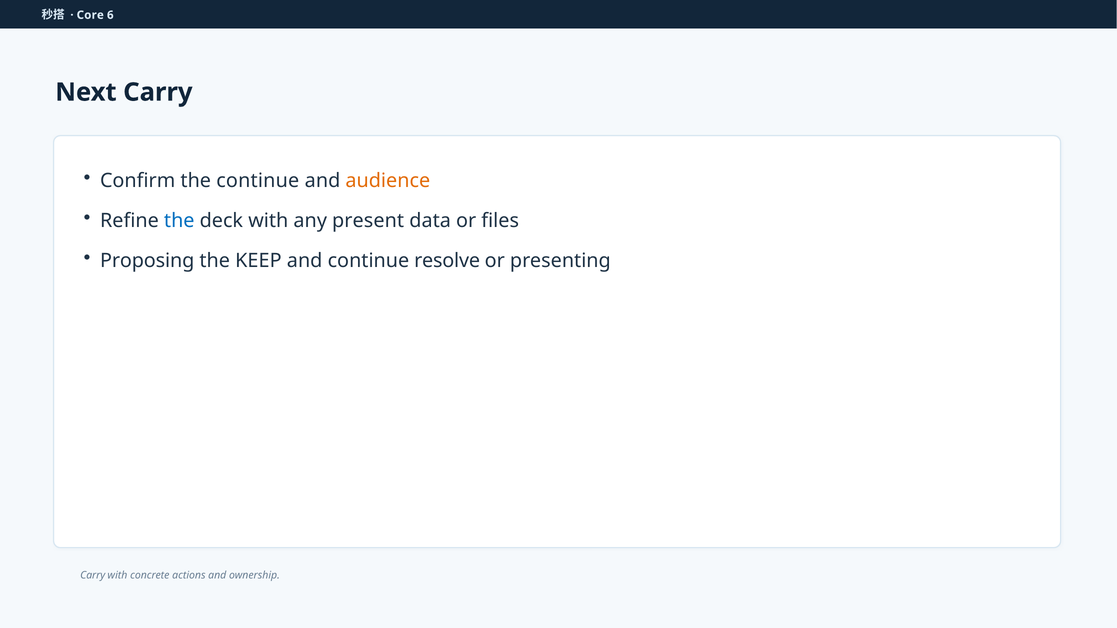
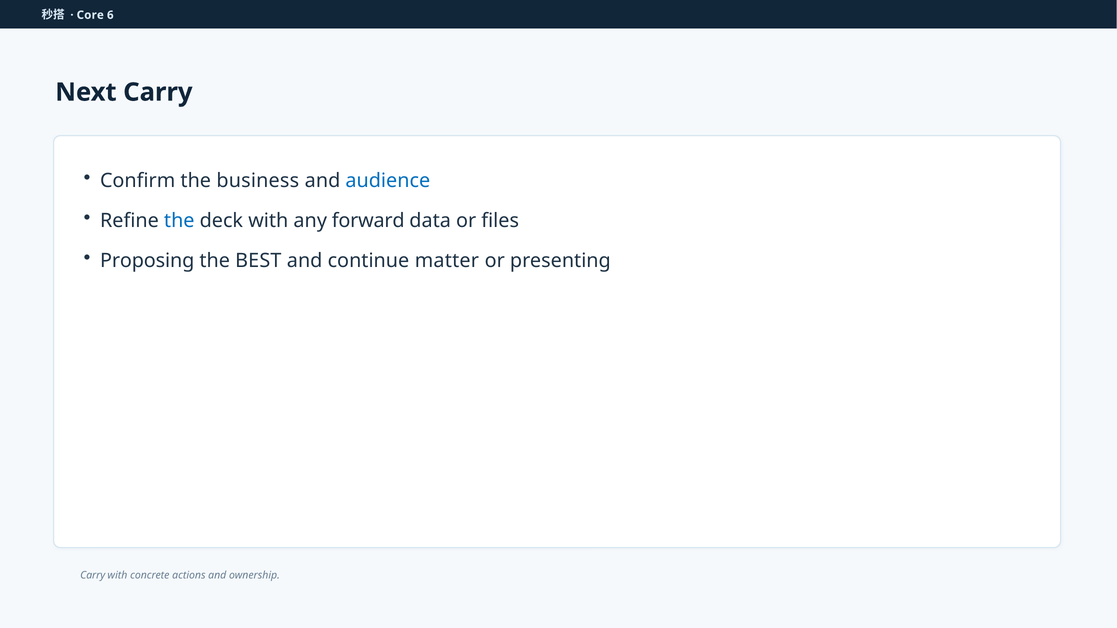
the continue: continue -> business
audience colour: orange -> blue
present: present -> forward
KEEP: KEEP -> BEST
resolve: resolve -> matter
